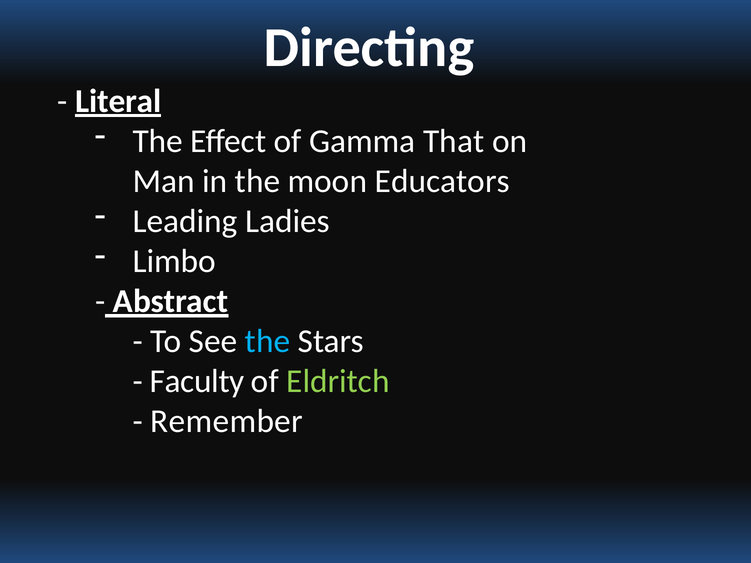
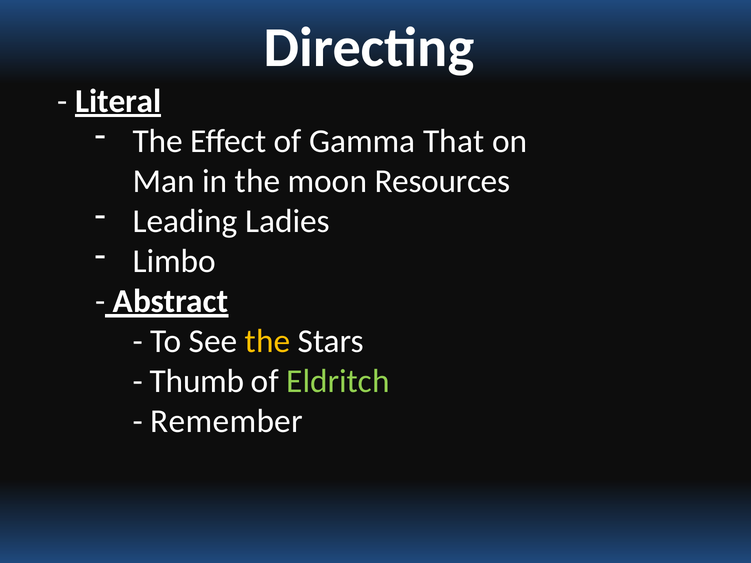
Educators: Educators -> Resources
the at (268, 342) colour: light blue -> yellow
Faculty: Faculty -> Thumb
